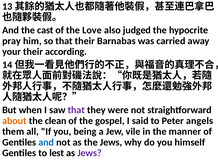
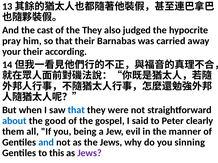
the Love: Love -> They
that at (76, 110) colour: purple -> blue
about colour: orange -> blue
clean: clean -> good
angels: angels -> clearly
vile: vile -> evil
himself: himself -> sinning
lest: lest -> this
